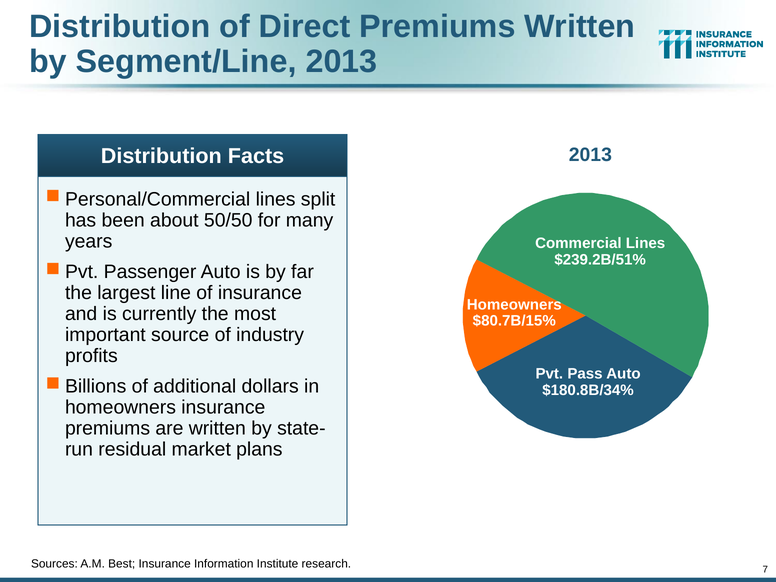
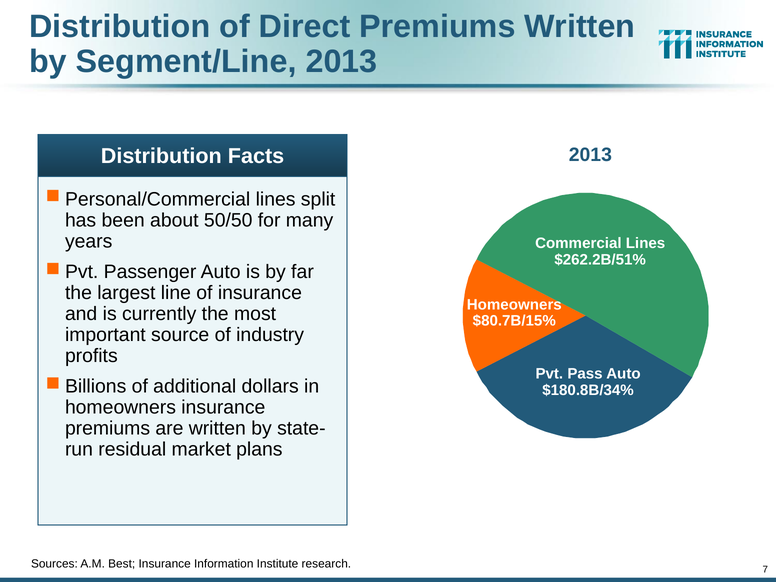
$239.2B/51%: $239.2B/51% -> $262.2B/51%
